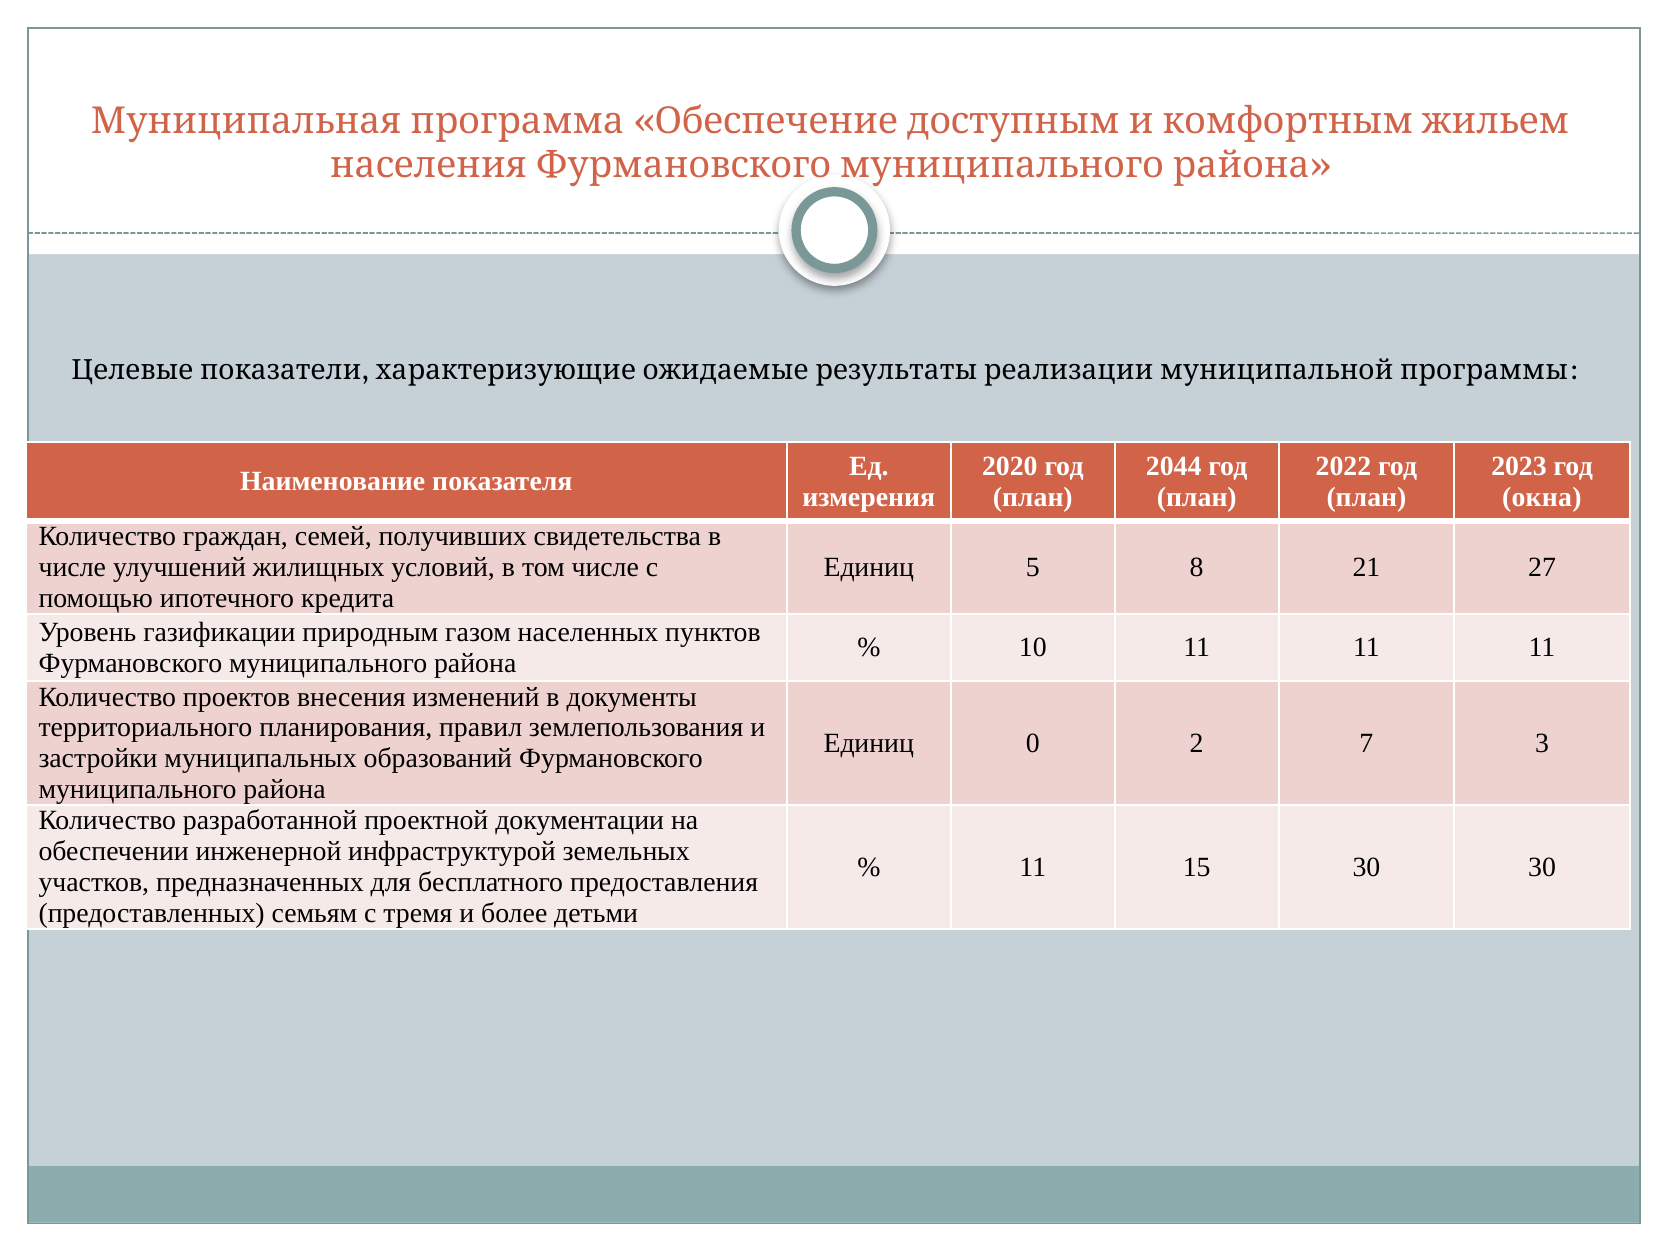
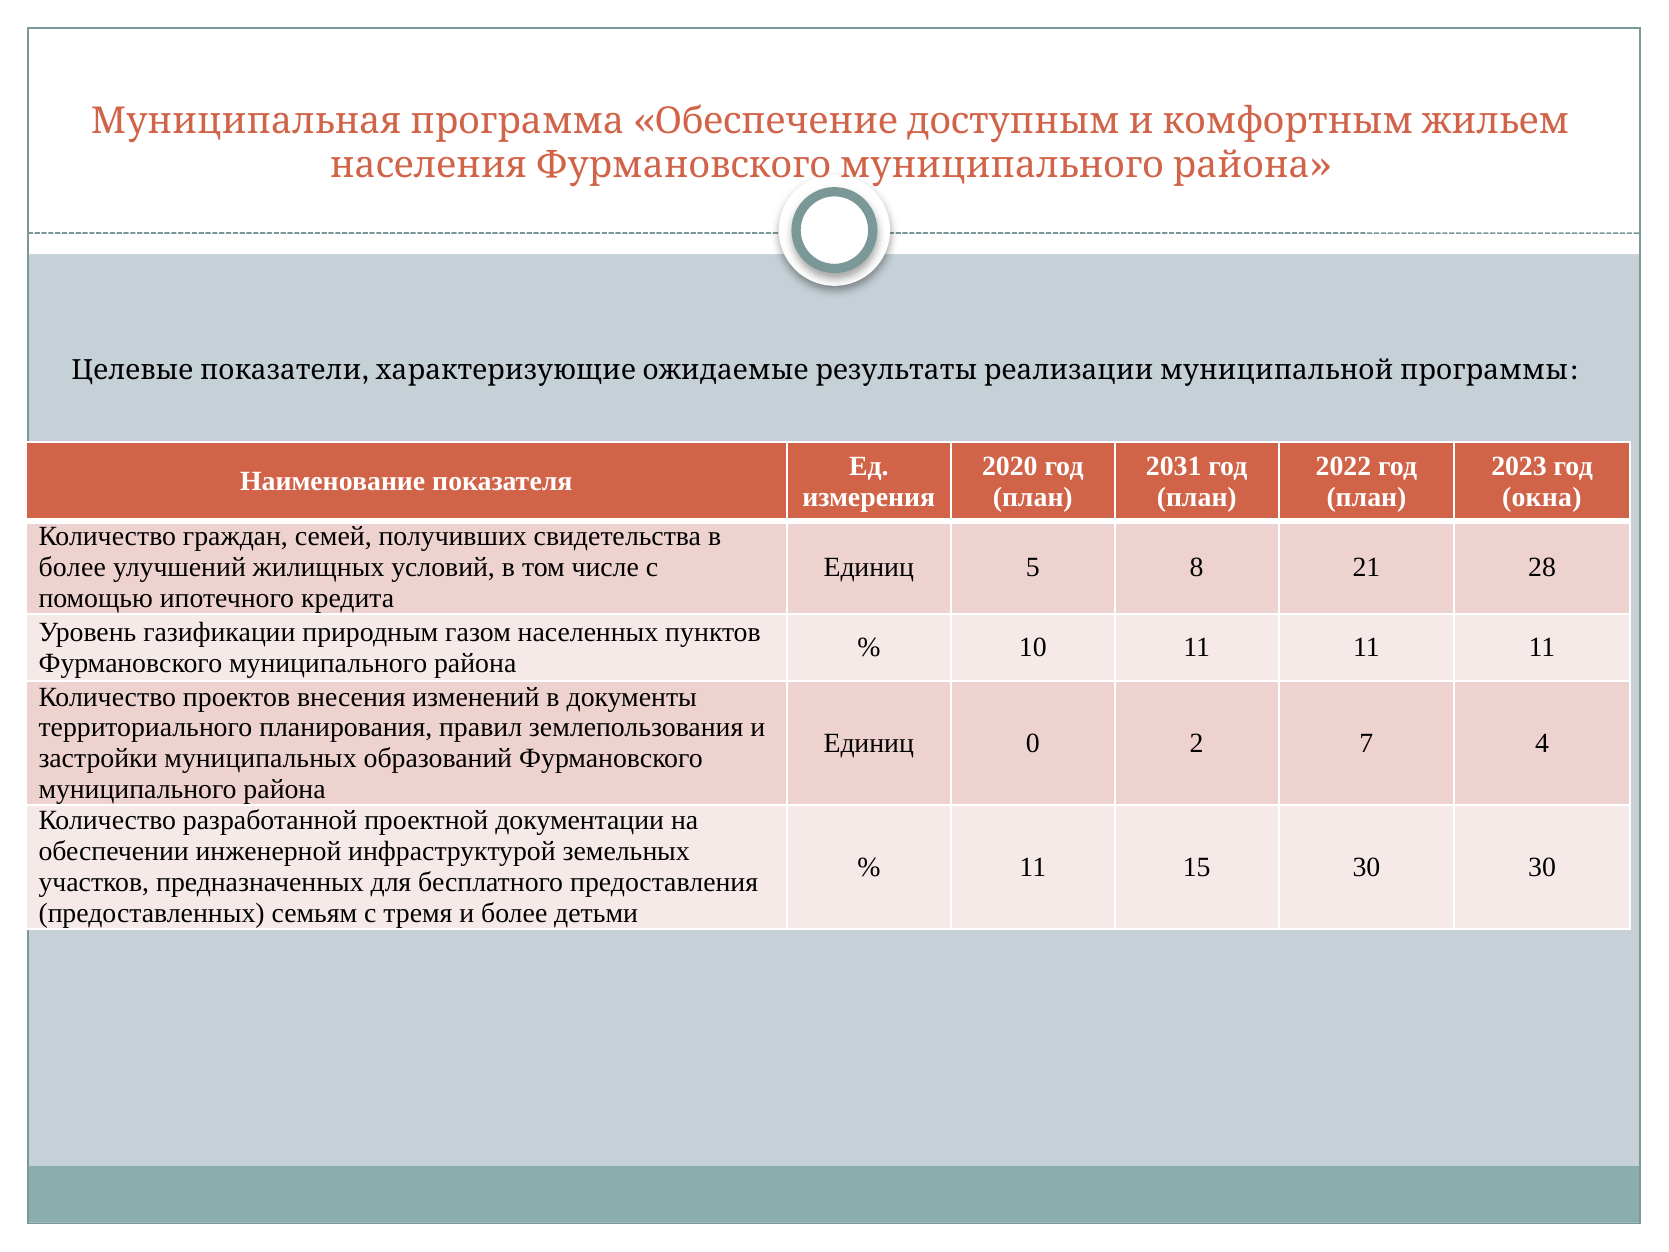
2044: 2044 -> 2031
числе at (72, 567): числе -> более
27: 27 -> 28
3: 3 -> 4
